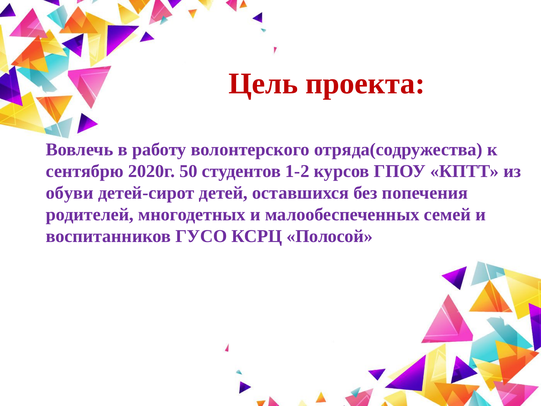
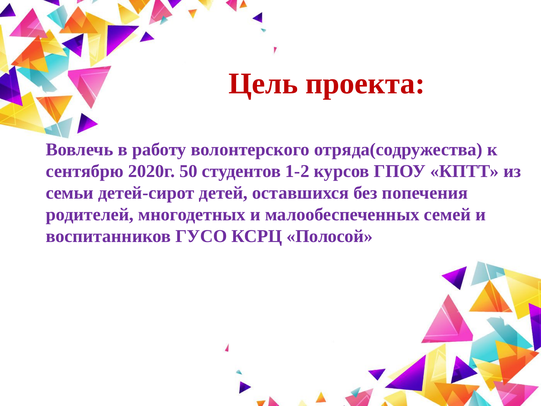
обуви: обуви -> семьи
